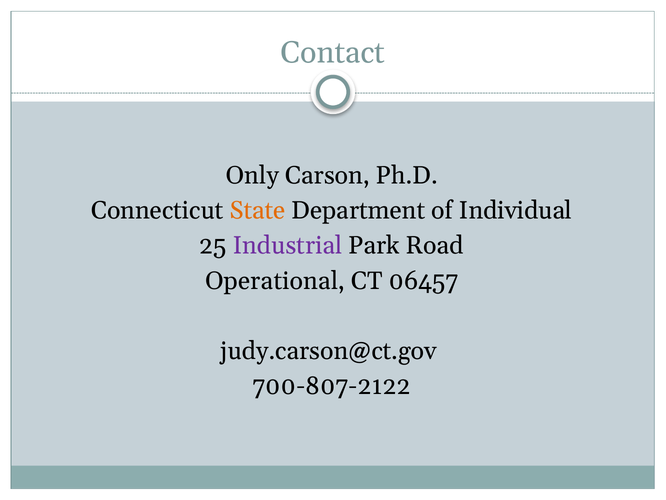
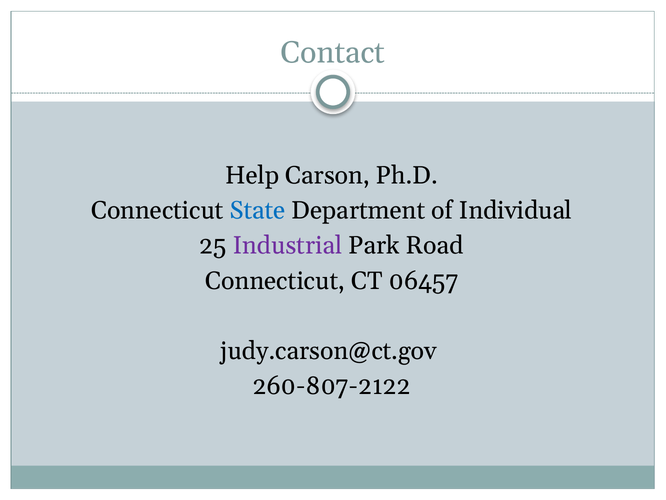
Only: Only -> Help
State colour: orange -> blue
Operational at (275, 280): Operational -> Connecticut
700-807-2122: 700-807-2122 -> 260-807-2122
